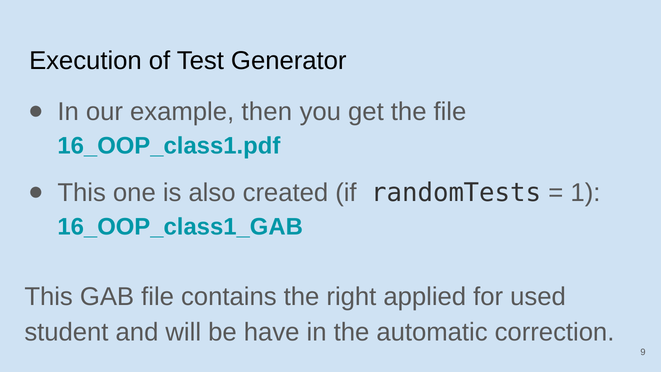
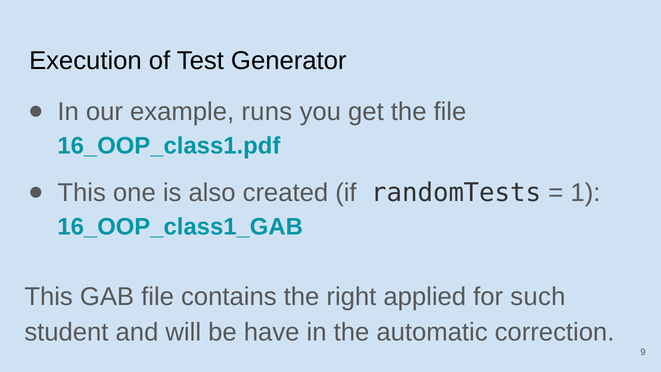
then: then -> runs
used: used -> such
